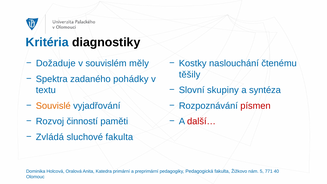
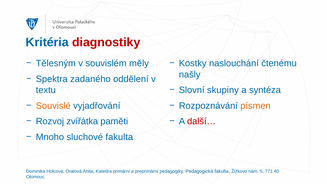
diagnostiky colour: black -> red
Dožaduje: Dožaduje -> Tělesným
těšily: těšily -> našly
pohádky: pohádky -> oddělení
písmen colour: red -> orange
činností: činností -> zvířátka
Zvládá: Zvládá -> Mnoho
